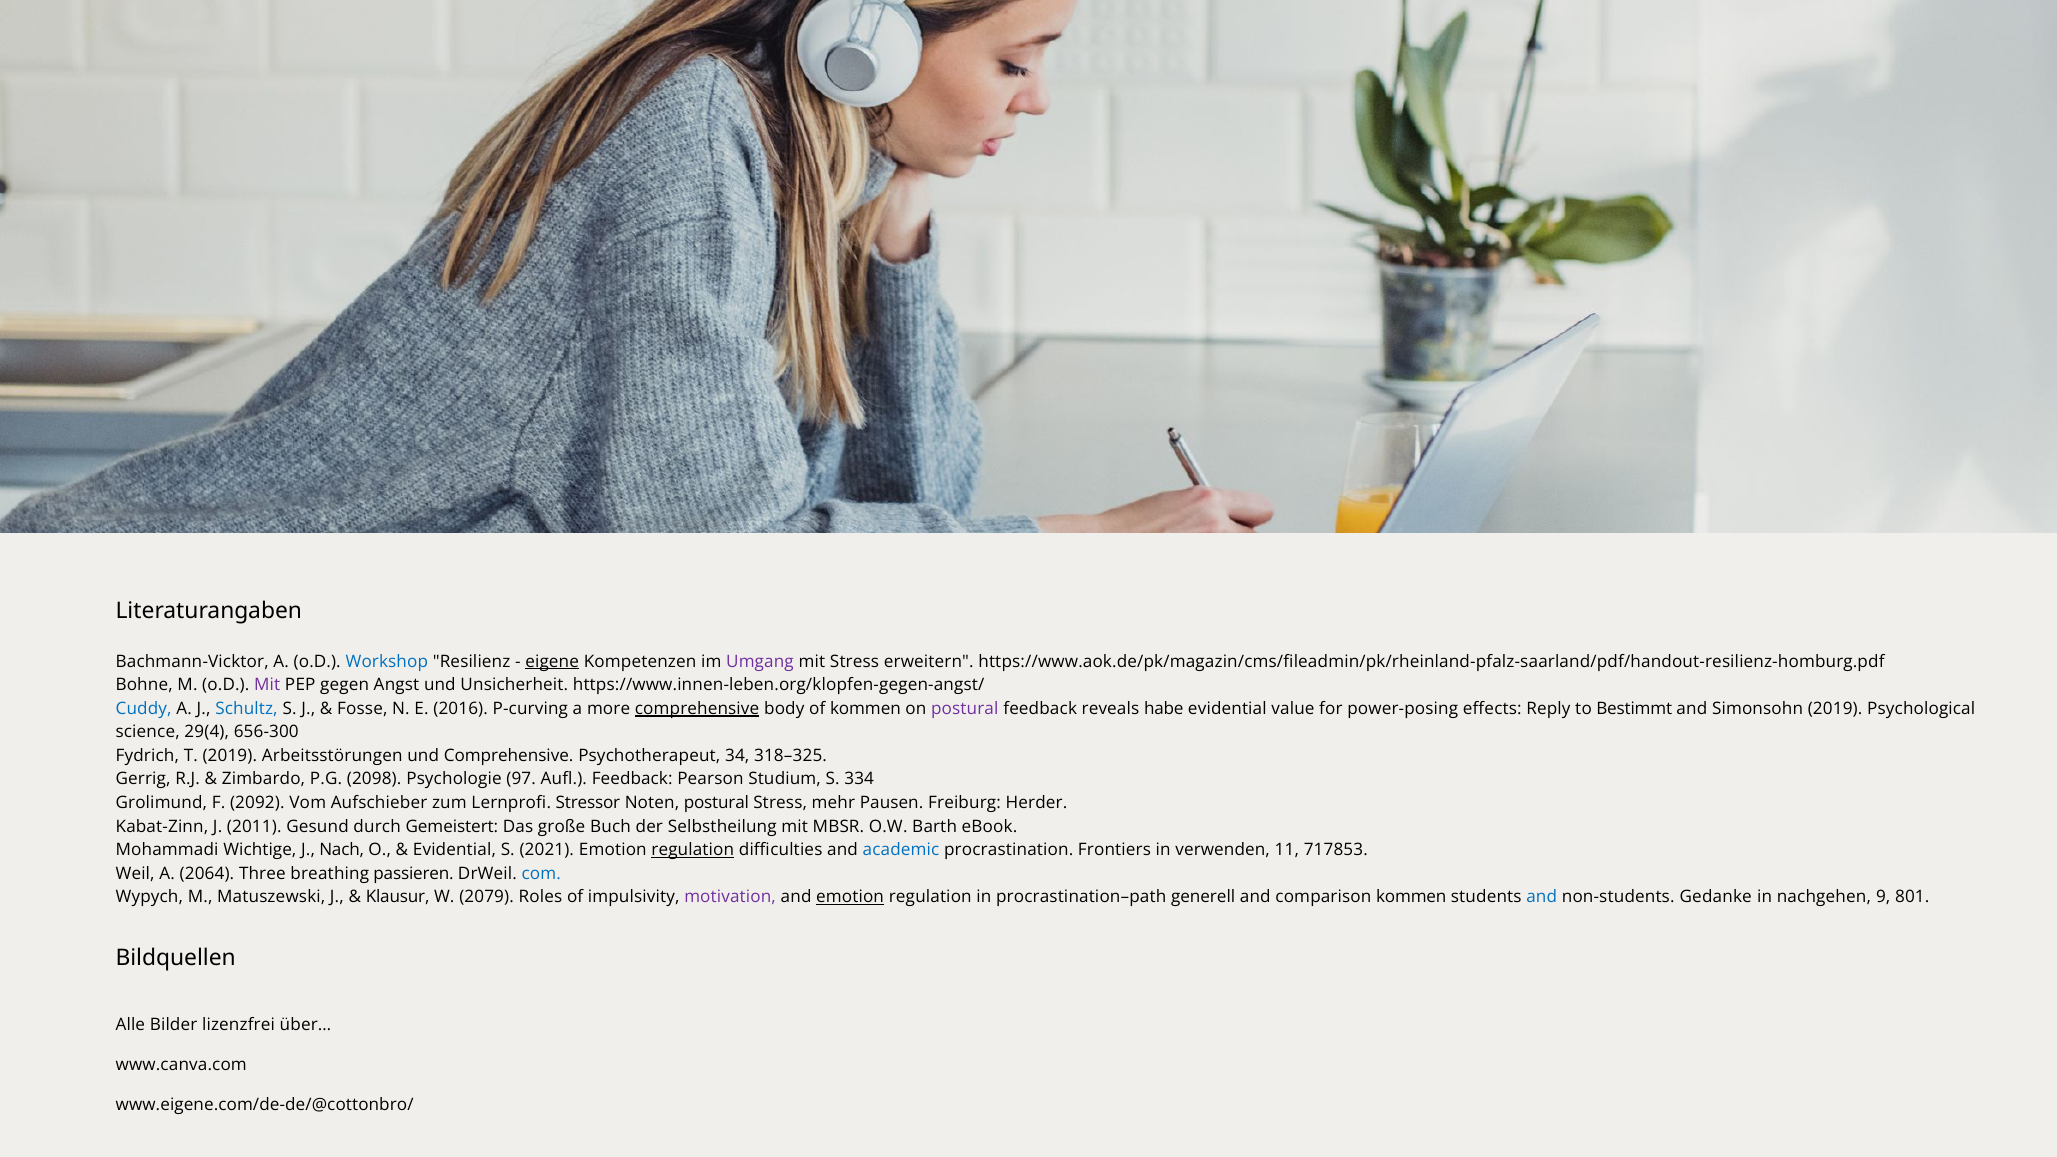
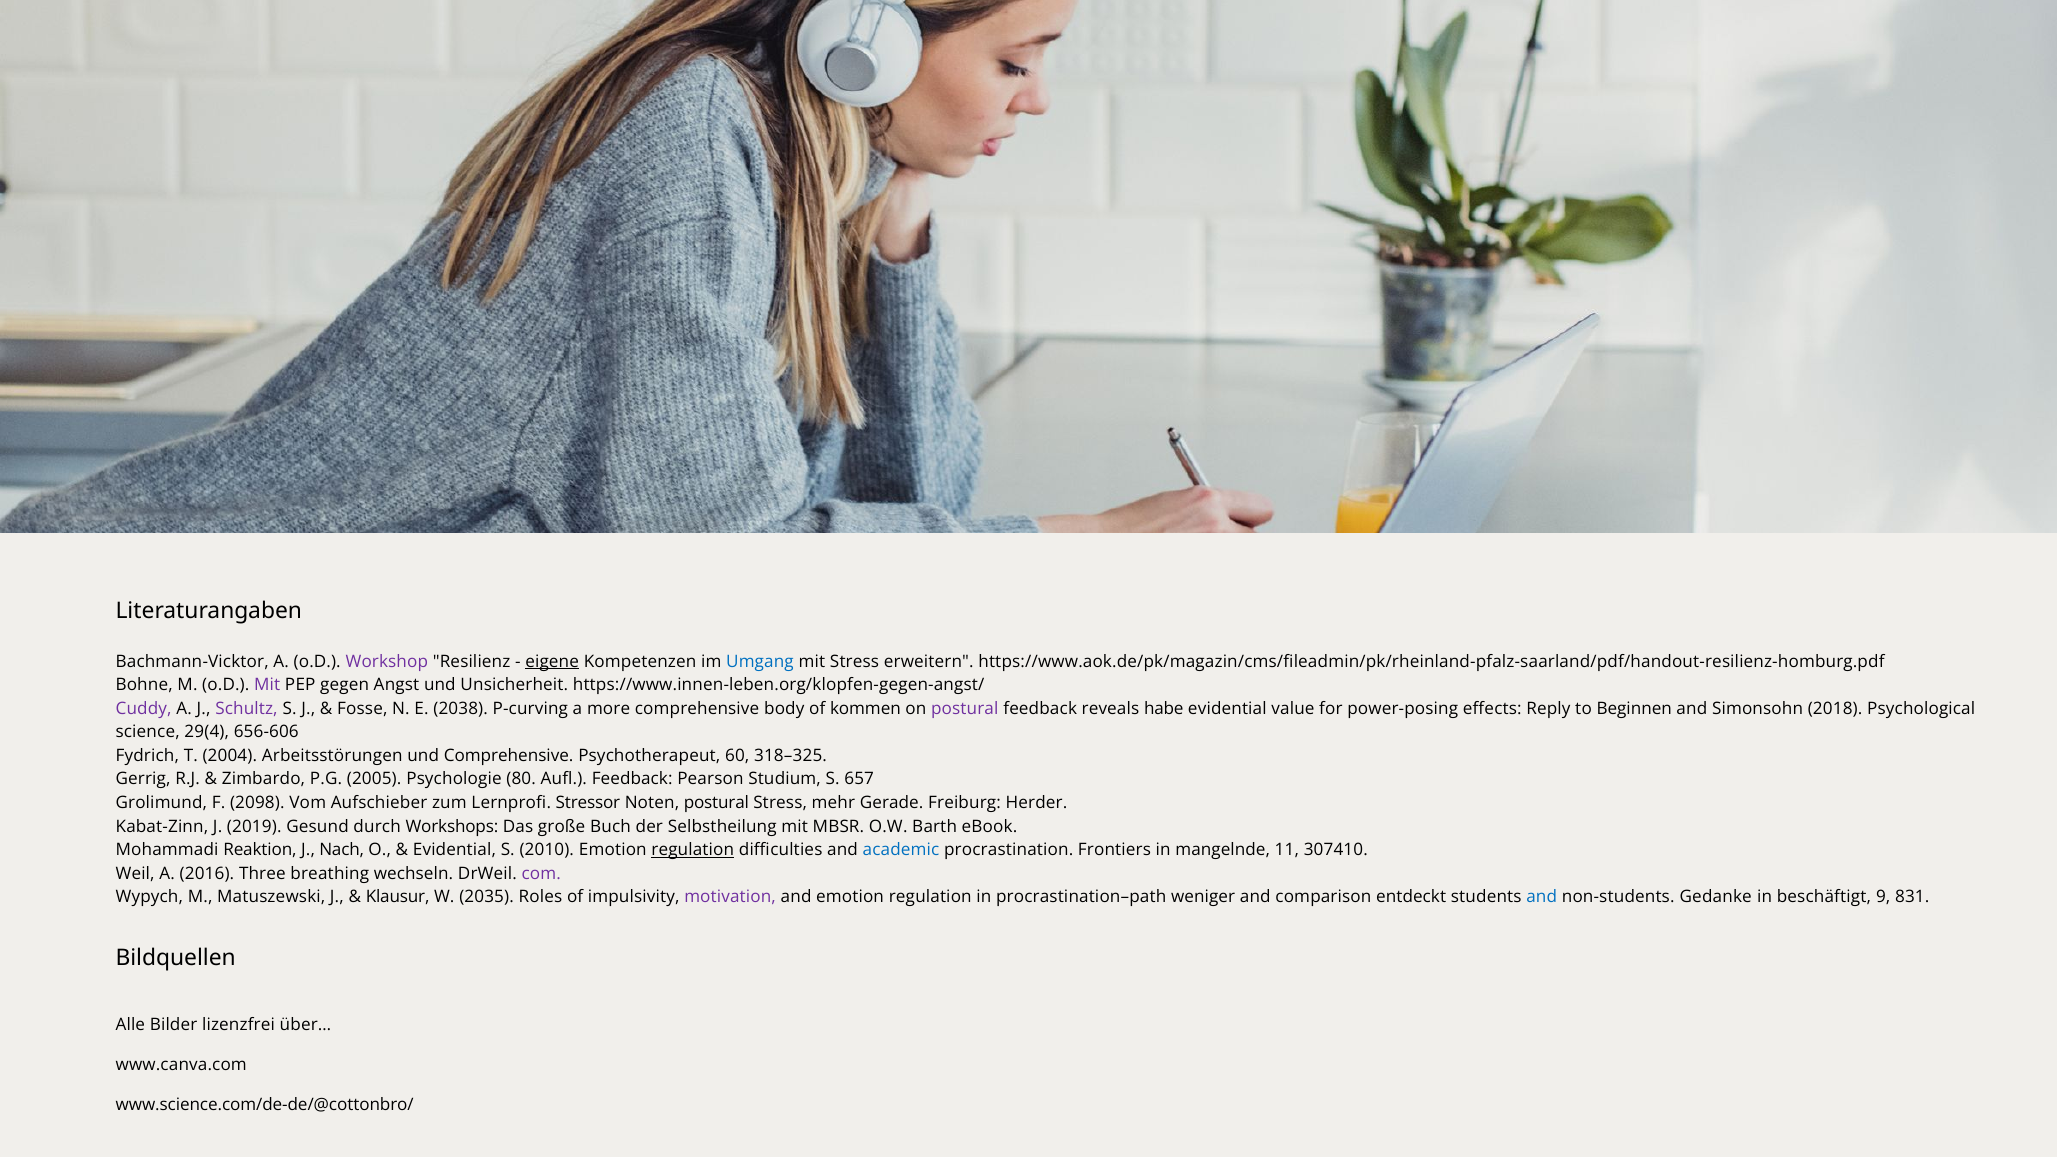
Workshop colour: blue -> purple
Umgang colour: purple -> blue
Cuddy colour: blue -> purple
Schultz colour: blue -> purple
2016: 2016 -> 2038
comprehensive at (697, 709) underline: present -> none
Bestimmt: Bestimmt -> Beginnen
Simonsohn 2019: 2019 -> 2018
656-300: 656-300 -> 656-606
T 2019: 2019 -> 2004
34: 34 -> 60
2098: 2098 -> 2005
97: 97 -> 80
334: 334 -> 657
2092: 2092 -> 2098
Pausen: Pausen -> Gerade
2011: 2011 -> 2019
Gemeistert: Gemeistert -> Workshops
Wichtige: Wichtige -> Reaktion
2021: 2021 -> 2010
verwenden: verwenden -> mangelnde
717853: 717853 -> 307410
2064: 2064 -> 2016
passieren: passieren -> wechseln
com colour: blue -> purple
2079: 2079 -> 2035
emotion at (850, 897) underline: present -> none
generell: generell -> weniger
comparison kommen: kommen -> entdeckt
nachgehen: nachgehen -> beschäftigt
801: 801 -> 831
www.eigene.com/de-de/@cottonbro/: www.eigene.com/de-de/@cottonbro/ -> www.science.com/de-de/@cottonbro/
